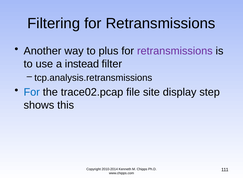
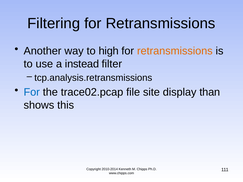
plus: plus -> high
retransmissions at (175, 51) colour: purple -> orange
step: step -> than
